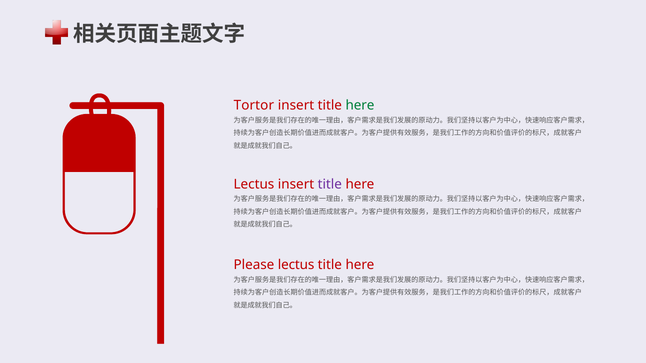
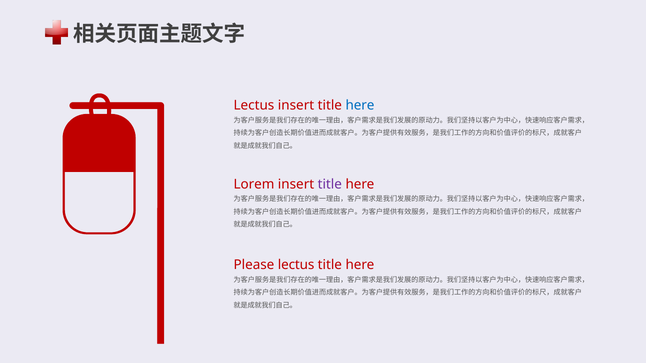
Tortor at (254, 106): Tortor -> Lectus
here at (360, 106) colour: green -> blue
Lectus at (254, 184): Lectus -> Lorem
